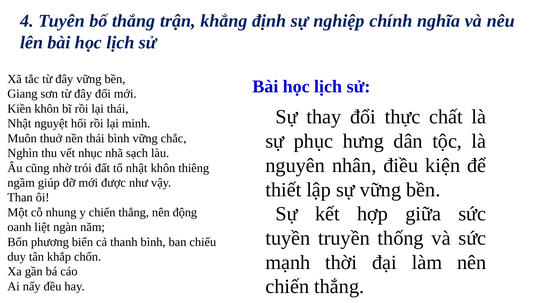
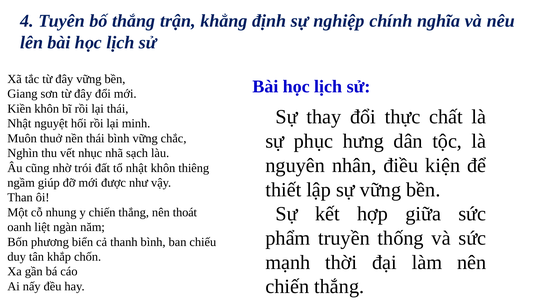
động: động -> thoát
tuyền: tuyền -> phẩm
